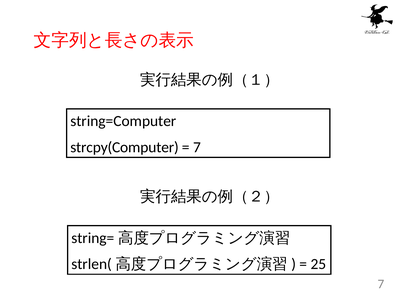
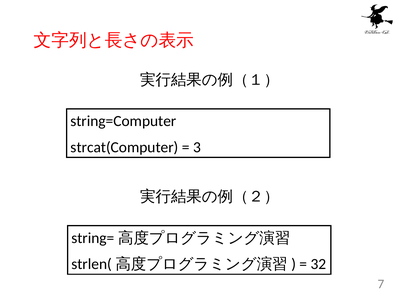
strcpy(Computer: strcpy(Computer -> strcat(Computer
7 at (197, 148): 7 -> 3
25: 25 -> 32
